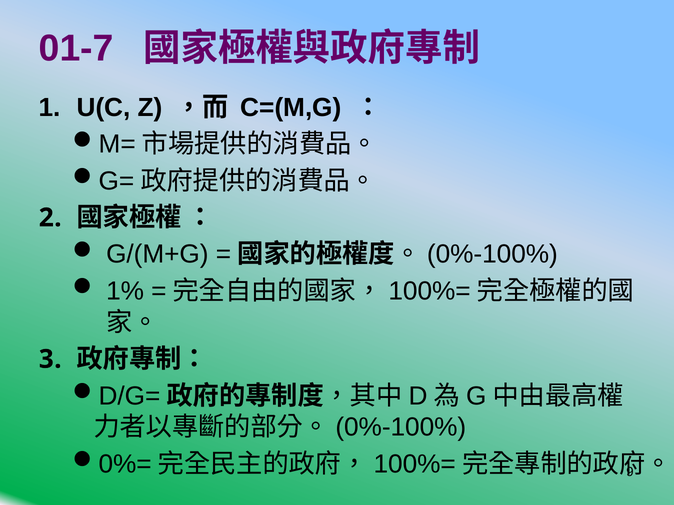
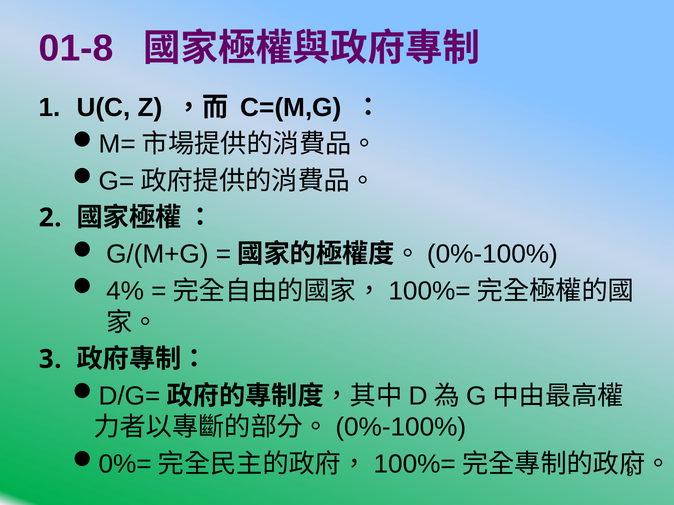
01-7: 01-7 -> 01-8
1%: 1% -> 4%
